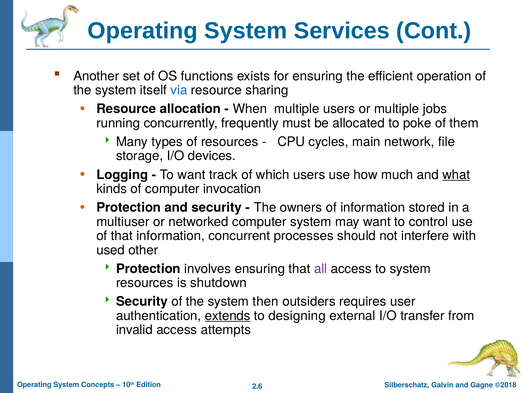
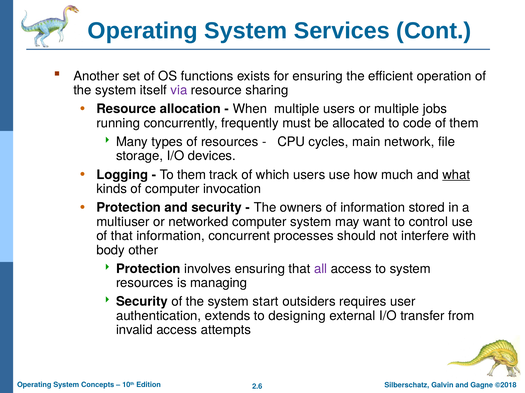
via colour: blue -> purple
poke: poke -> code
To want: want -> them
used: used -> body
shutdown: shutdown -> managing
then: then -> start
extends underline: present -> none
